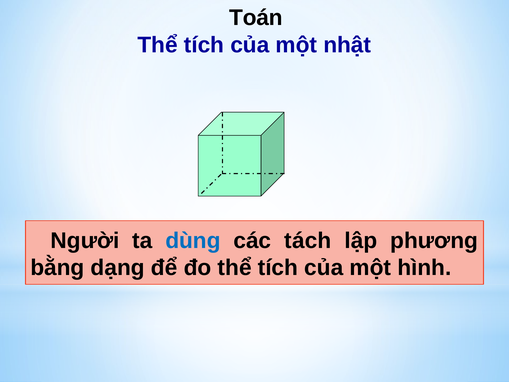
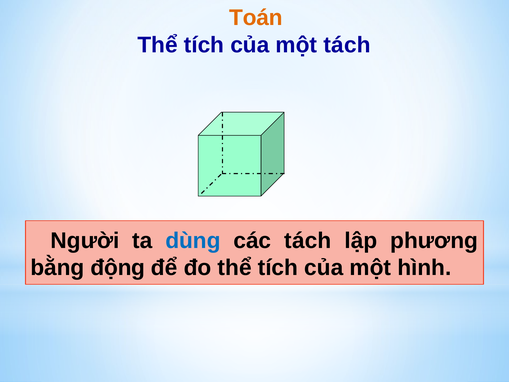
Toán colour: black -> orange
một nhật: nhật -> tách
dạng: dạng -> động
